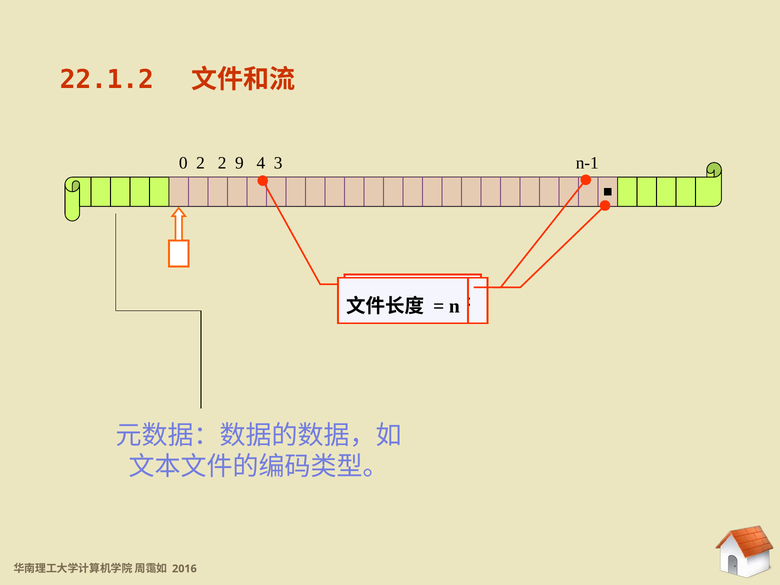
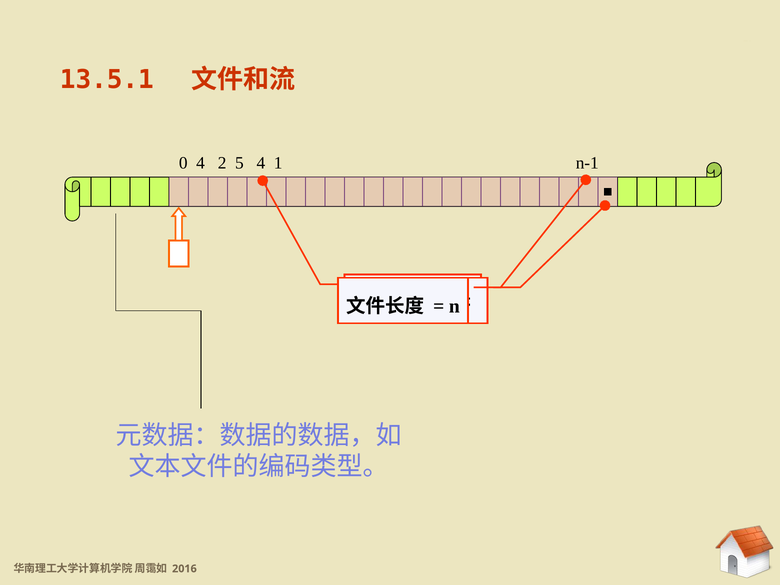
22.1.2: 22.1.2 -> 13.5.1
0 2: 2 -> 4
2 9: 9 -> 5
4 3: 3 -> 1
